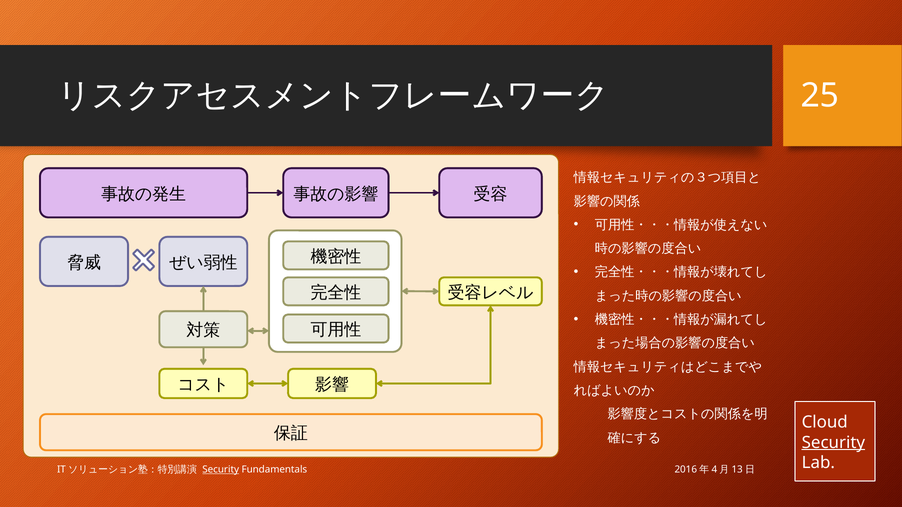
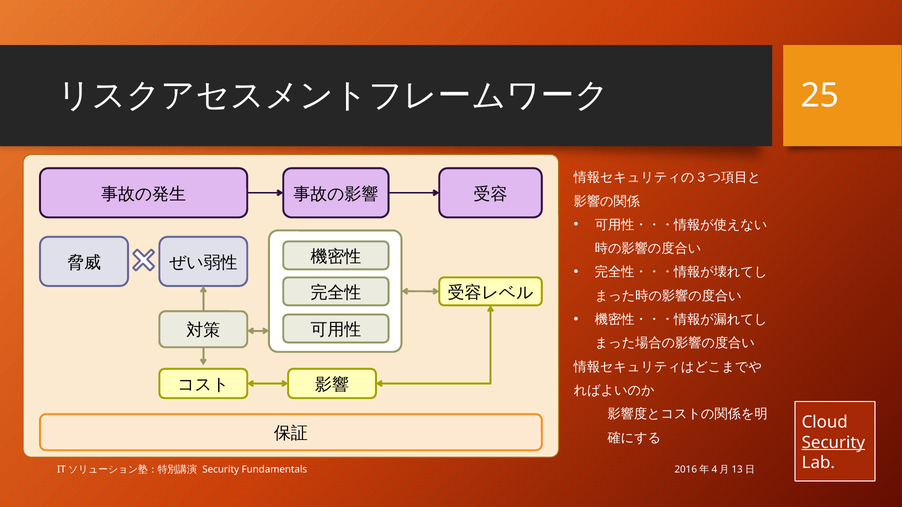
Security at (221, 470) underline: present -> none
